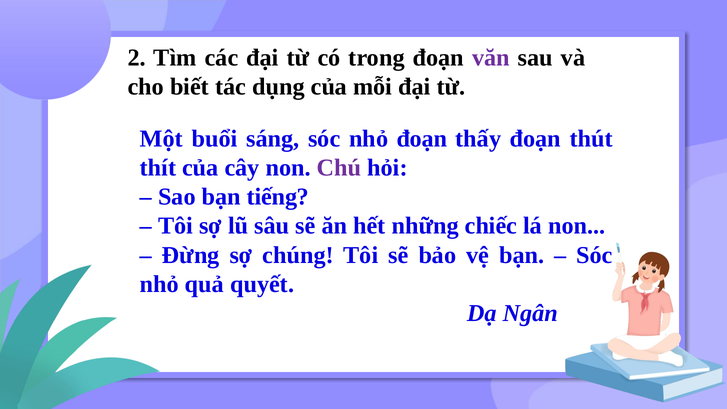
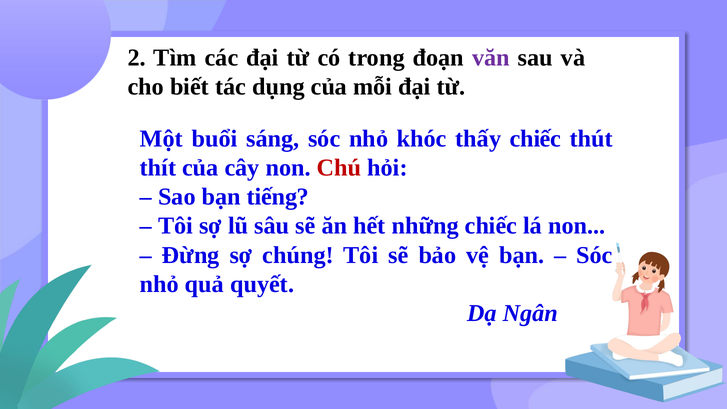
nhỏ đoạn: đoạn -> khóc
thấy đoạn: đoạn -> chiếc
Chú colour: purple -> red
